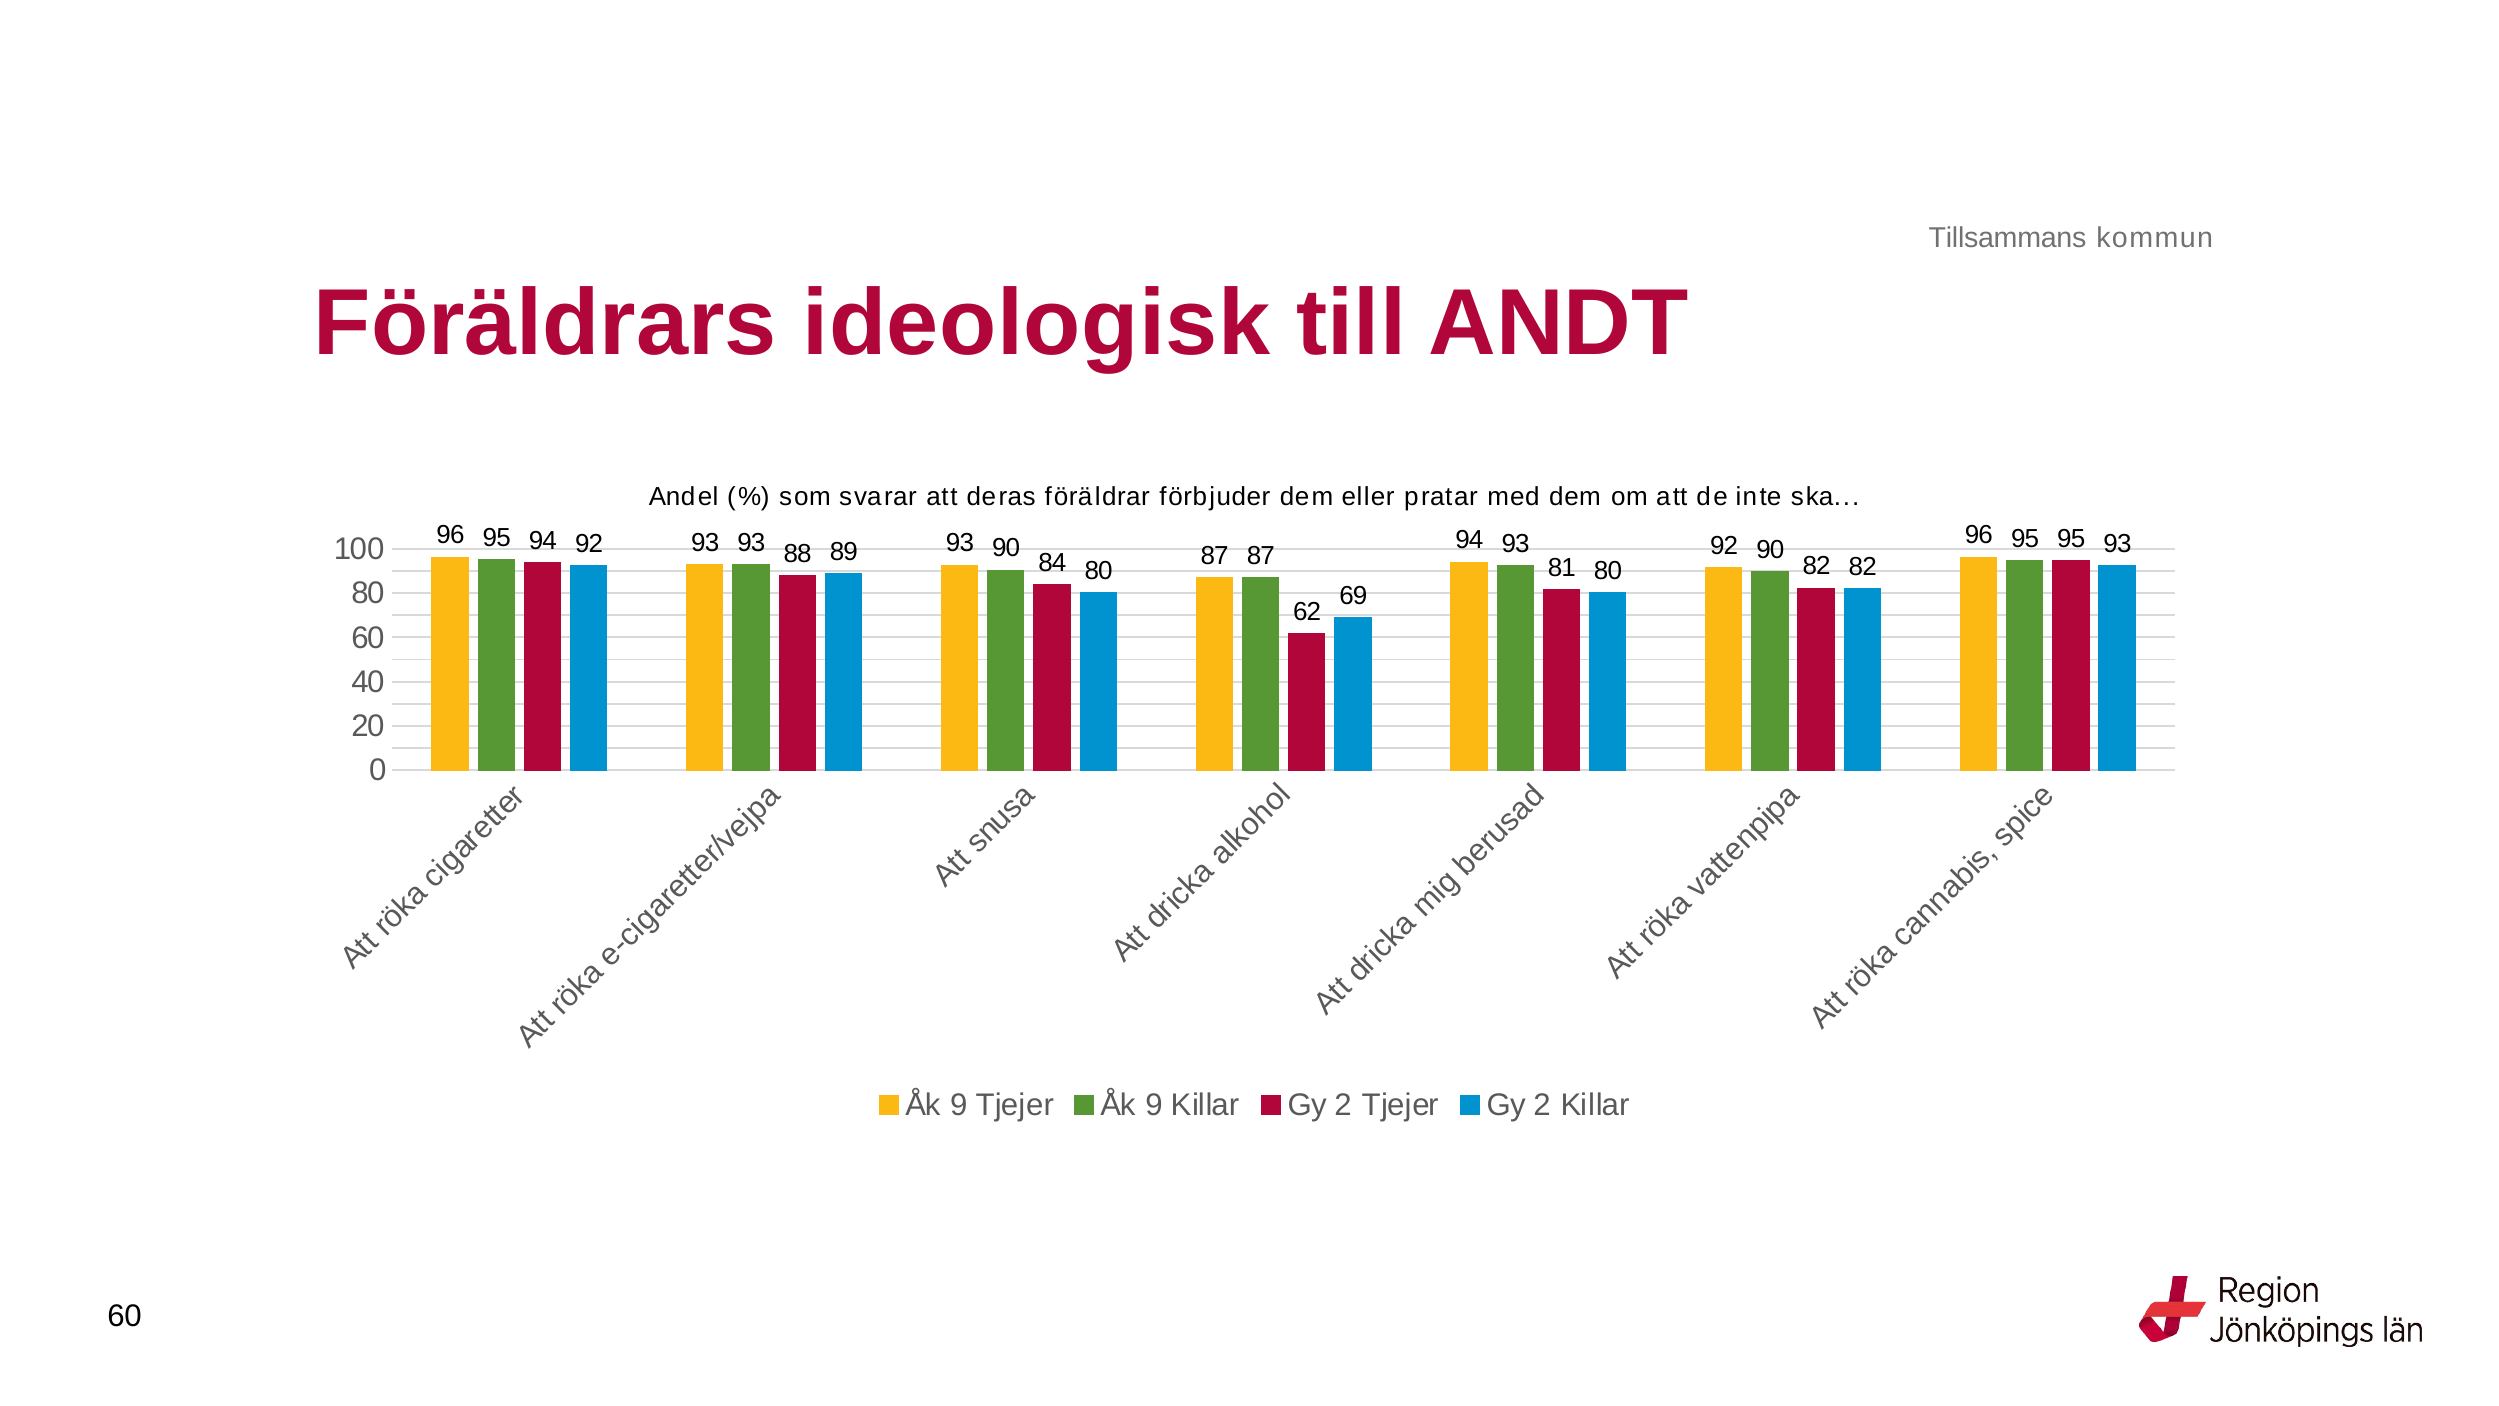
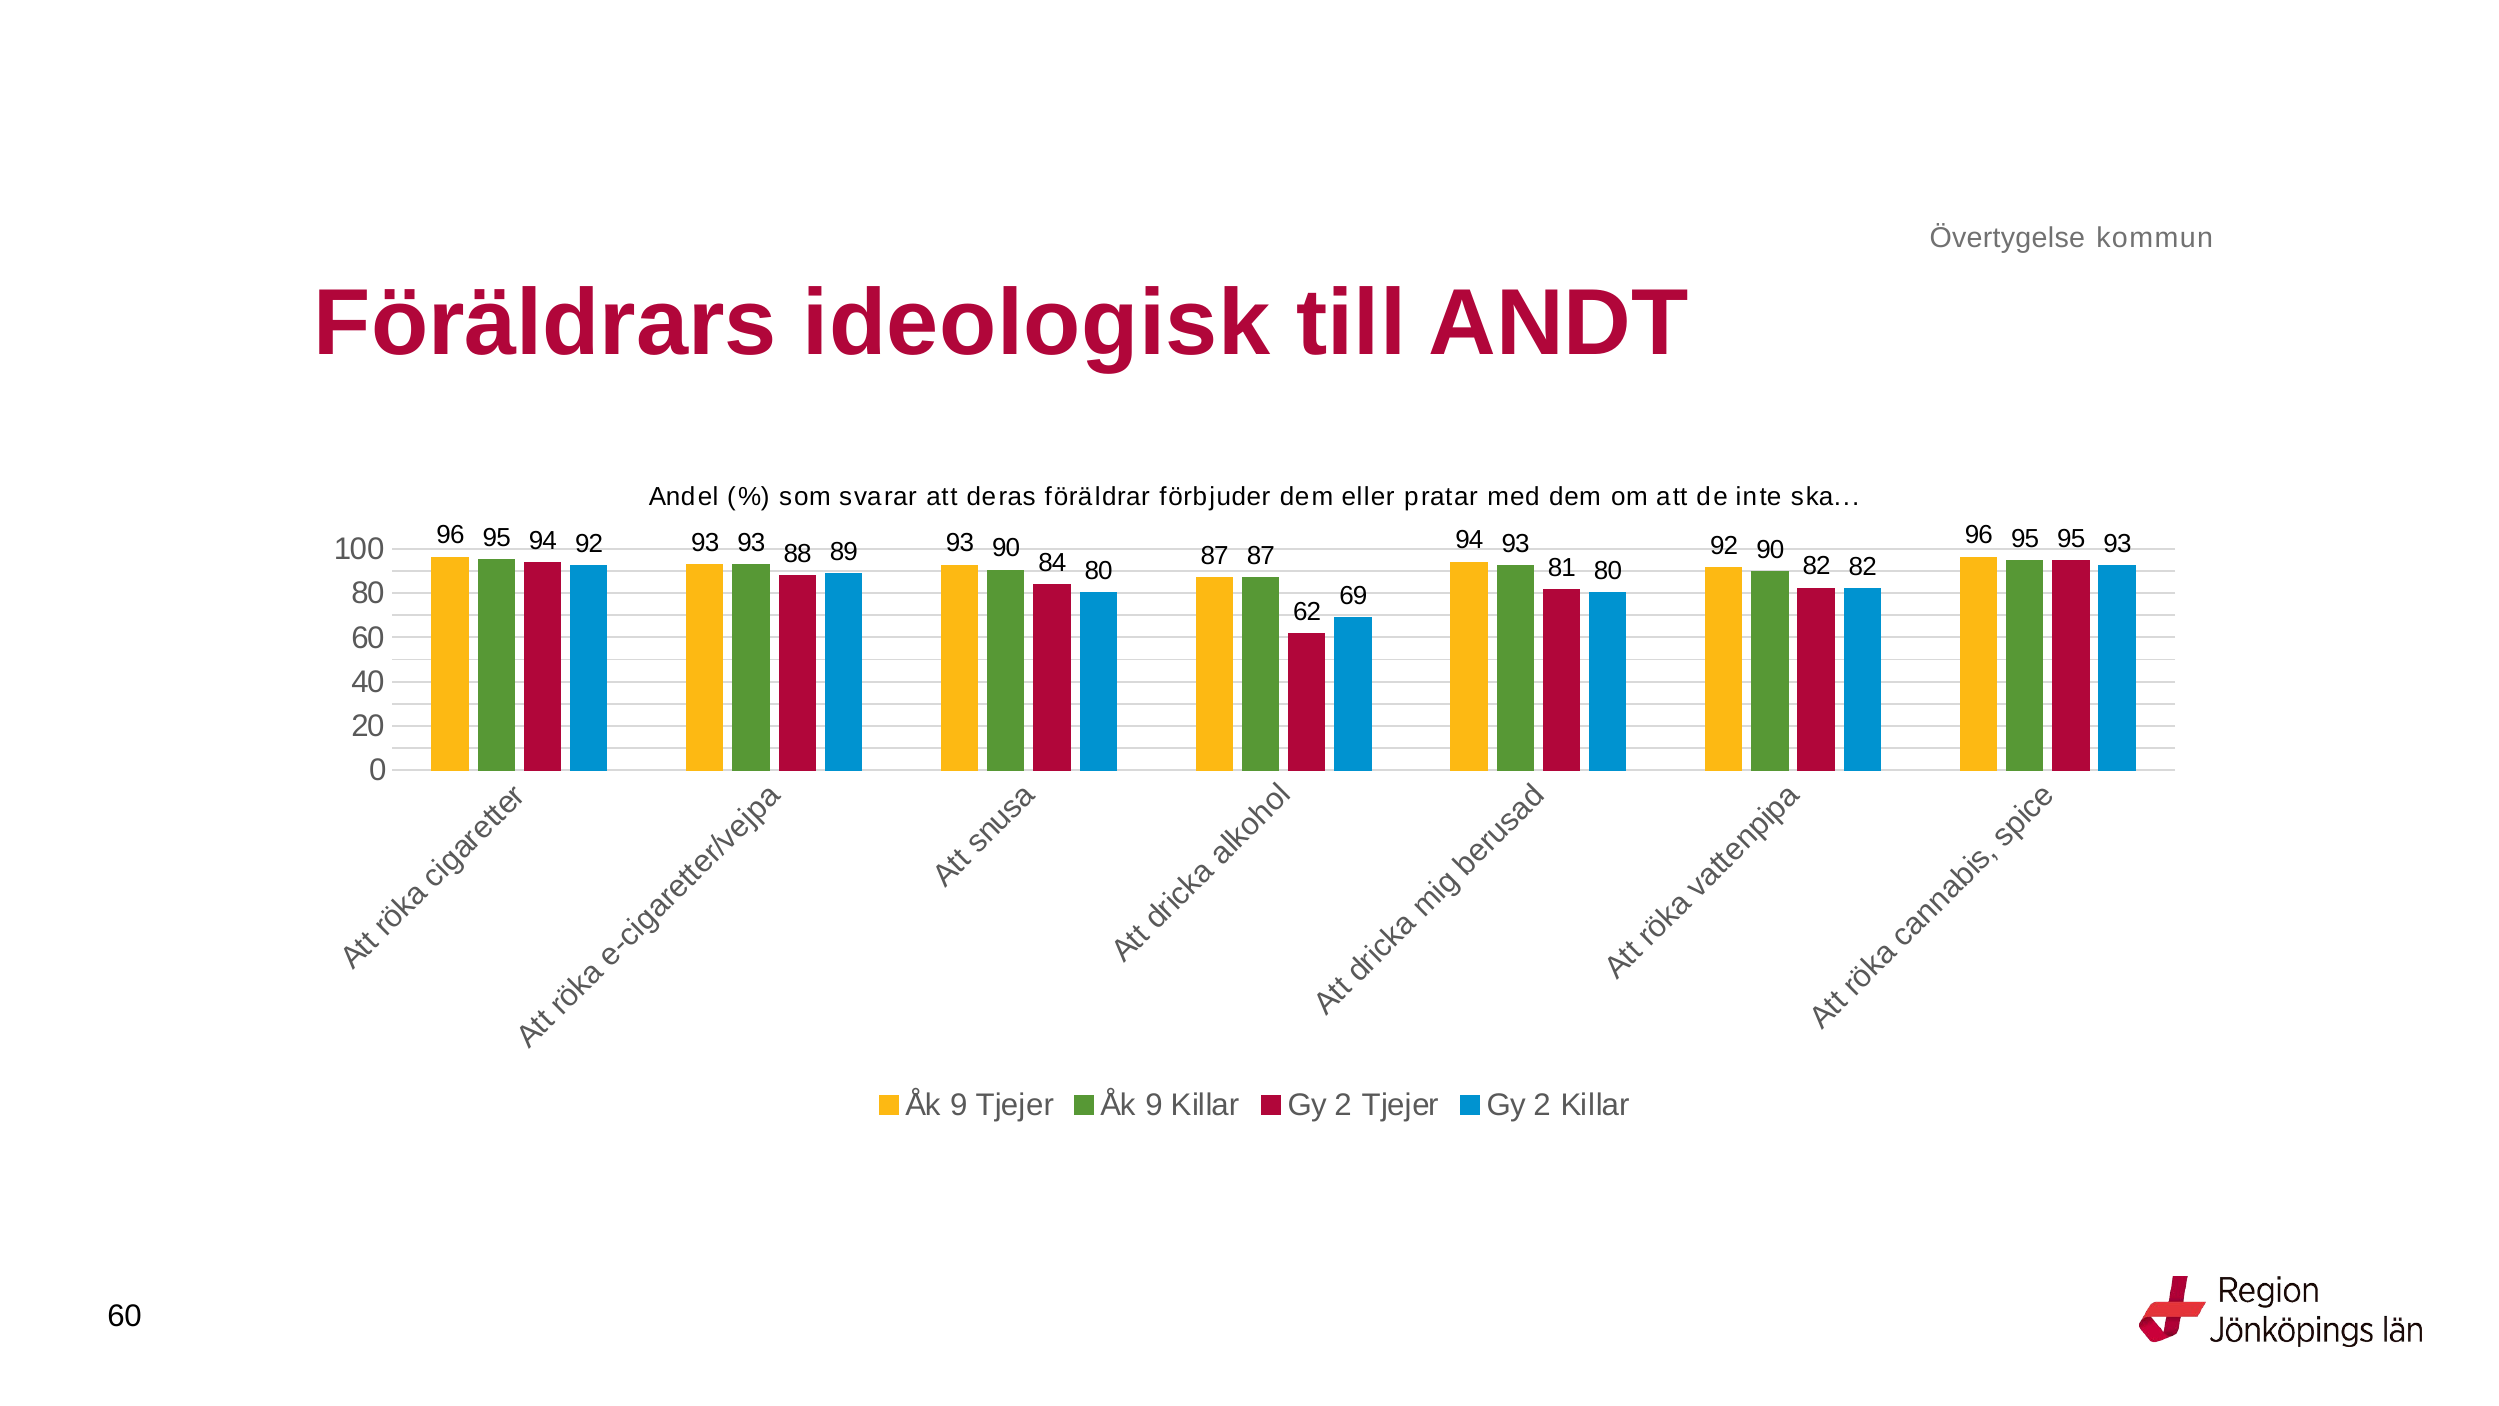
Tillsammans: Tillsammans -> Övertygelse
